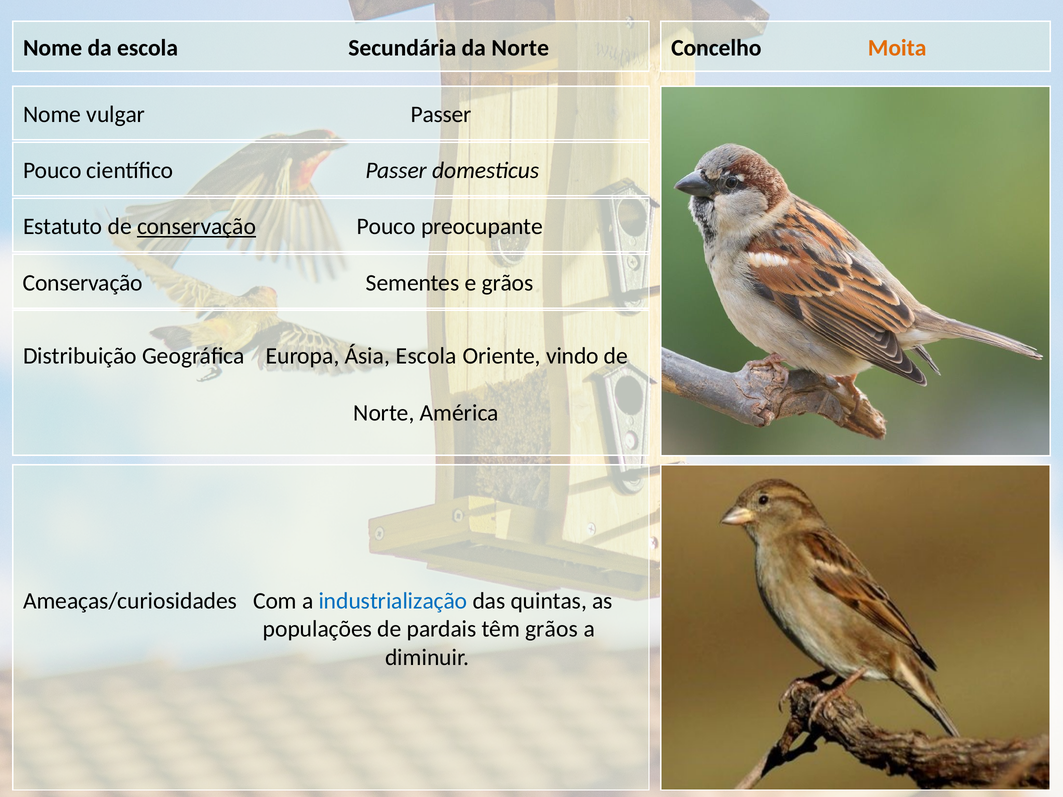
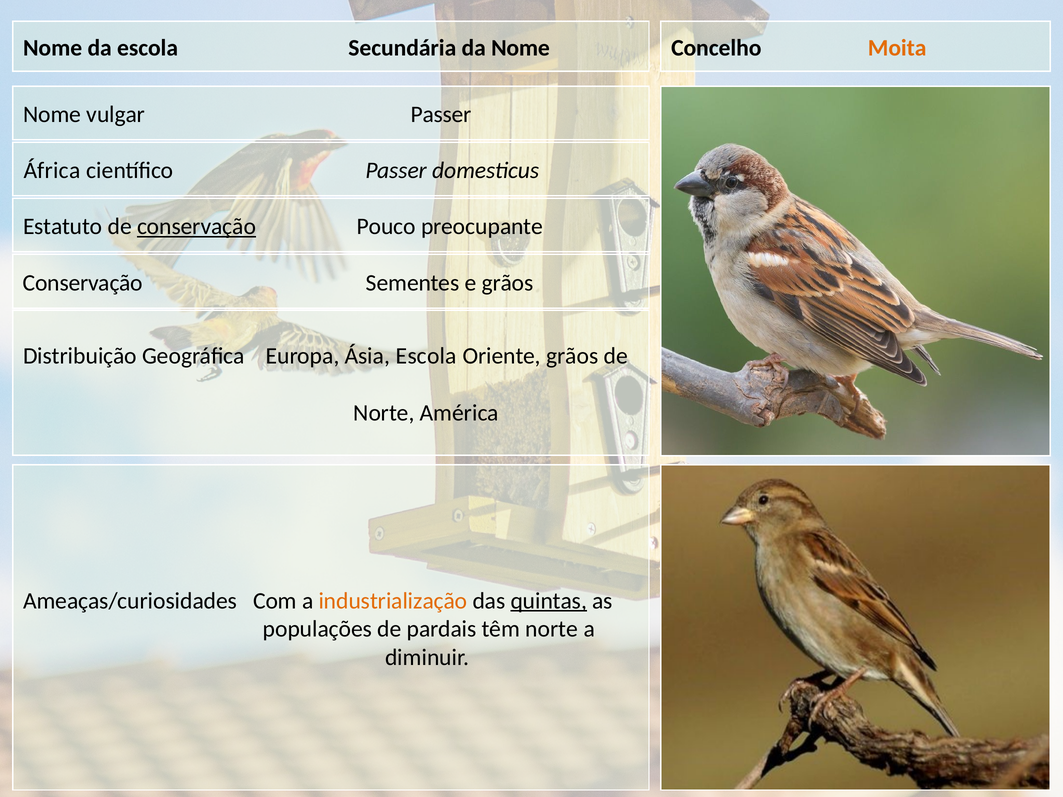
da Norte: Norte -> Nome
Pouco at (52, 171): Pouco -> África
Oriente vindo: vindo -> grãos
industrialização colour: blue -> orange
quintas underline: none -> present
têm grãos: grãos -> norte
